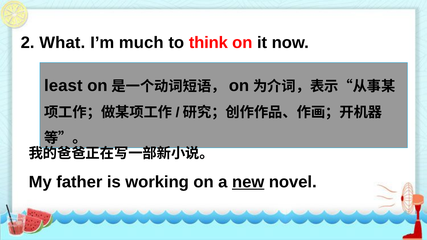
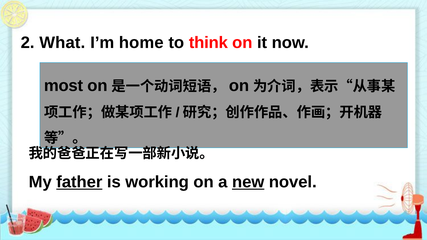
much: much -> home
least: least -> most
father underline: none -> present
